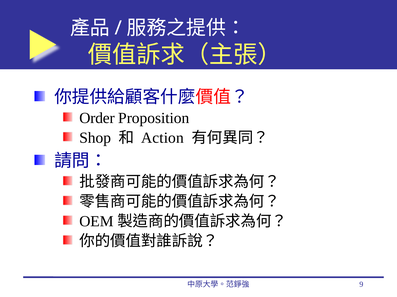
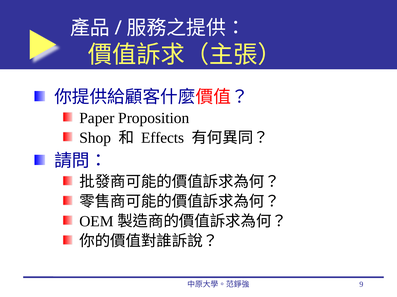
Order: Order -> Paper
Action: Action -> Effects
